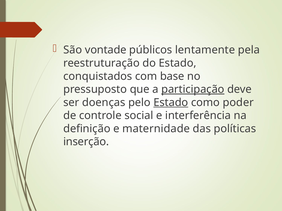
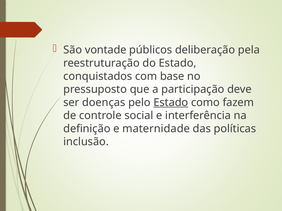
lentamente: lentamente -> deliberação
participação underline: present -> none
poder: poder -> fazem
inserção: inserção -> inclusão
